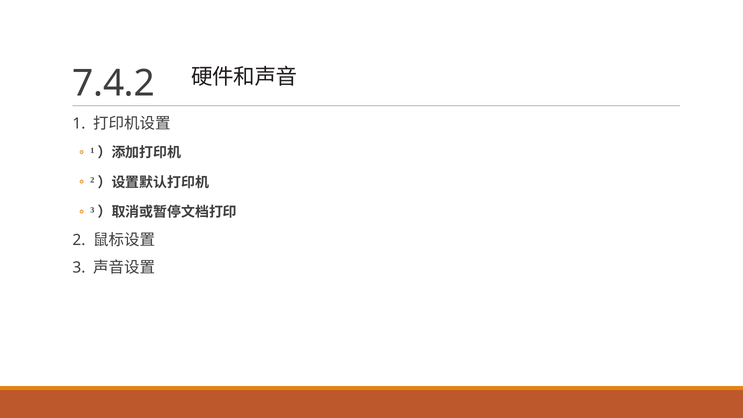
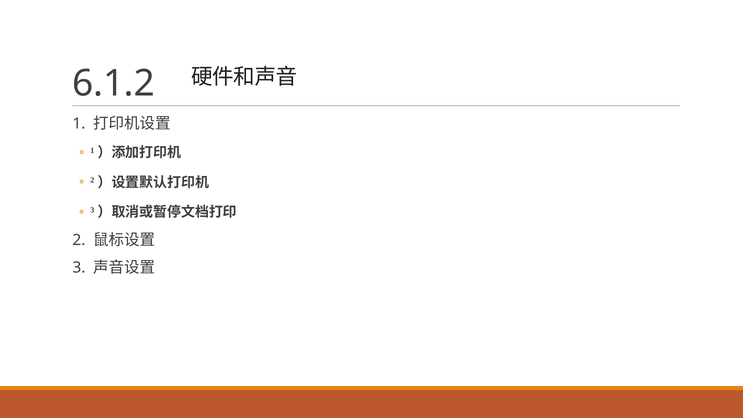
7.4.2: 7.4.2 -> 6.1.2
